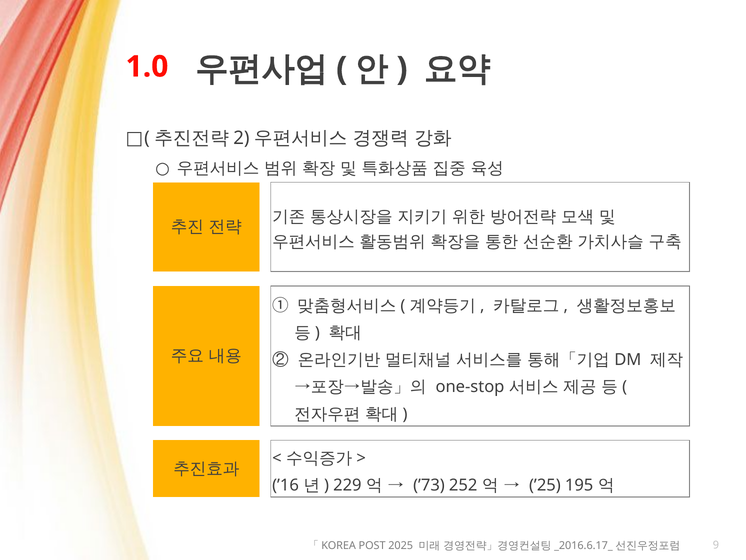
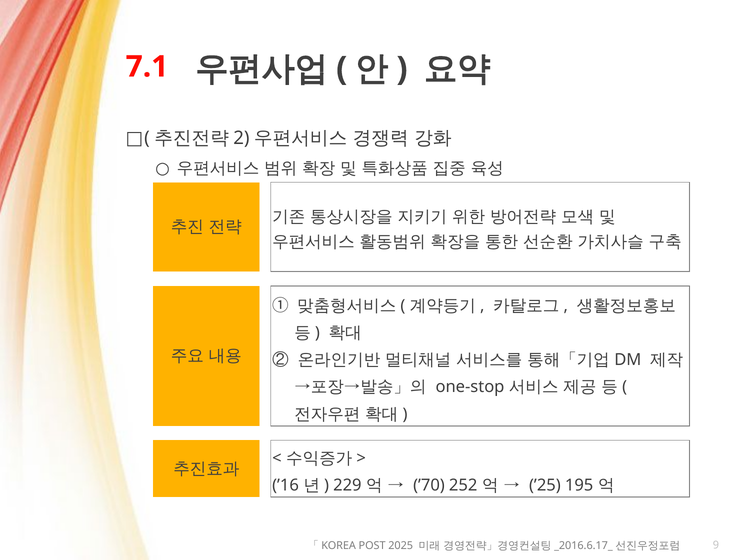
1.0: 1.0 -> 7.1
’73: ’73 -> ’70
